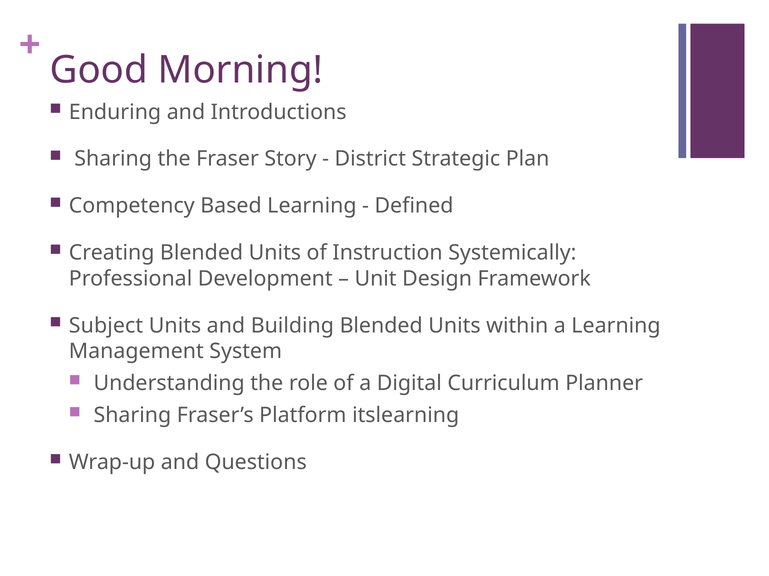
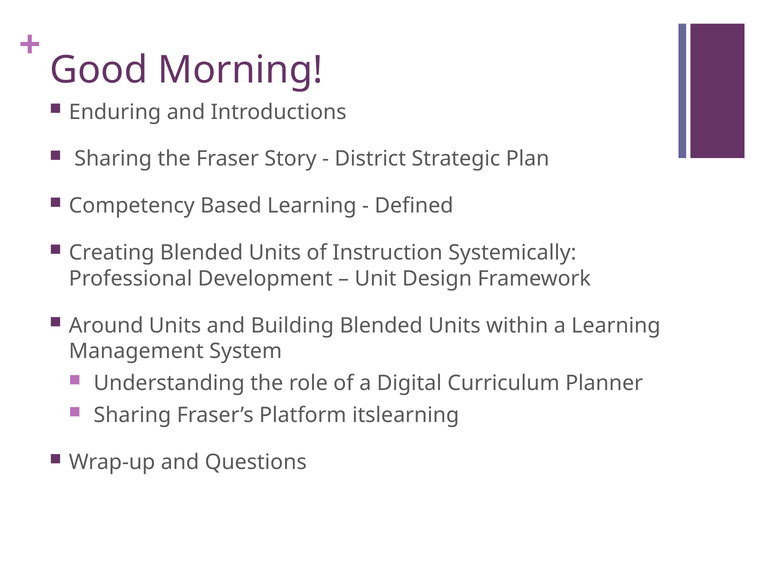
Subject: Subject -> Around
